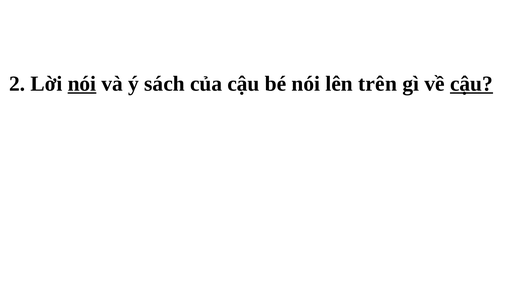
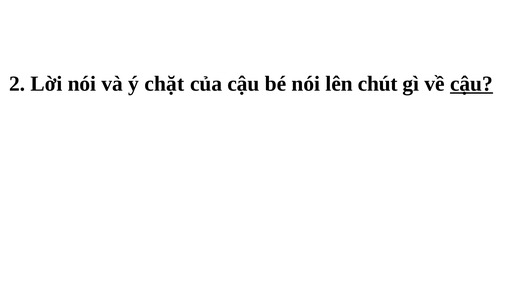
nói at (82, 84) underline: present -> none
sách: sách -> chặt
trên: trên -> chút
